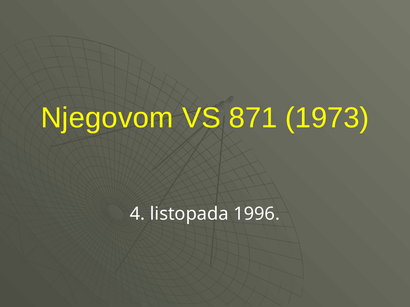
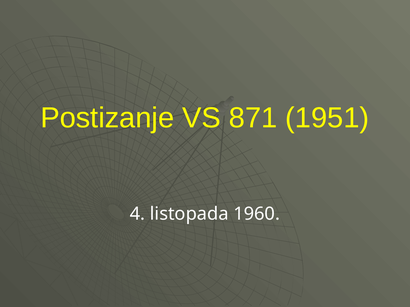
Njegovom: Njegovom -> Postizanje
1973: 1973 -> 1951
1996: 1996 -> 1960
